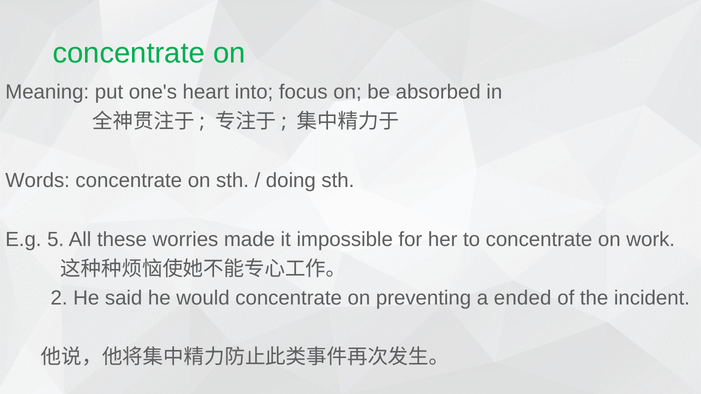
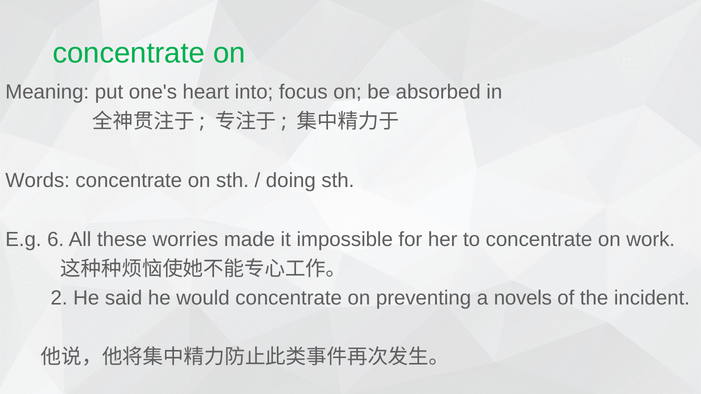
5: 5 -> 6
ended: ended -> novels
